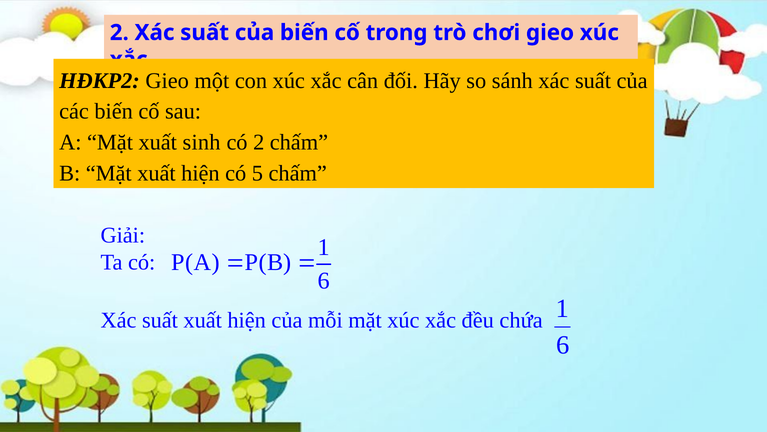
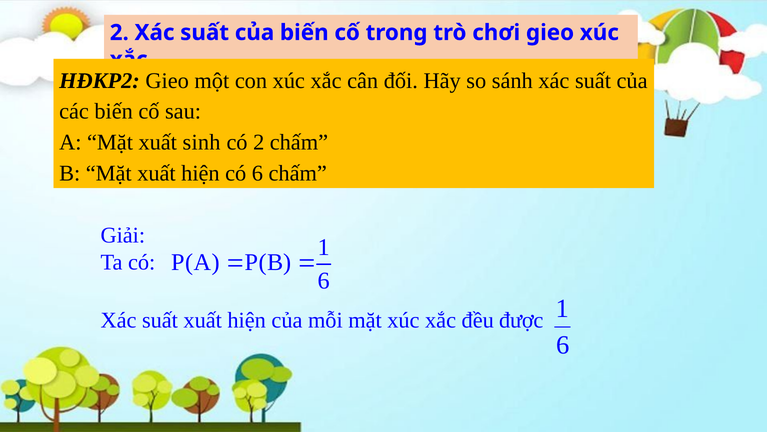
có 5: 5 -> 6
chứa: chứa -> được
